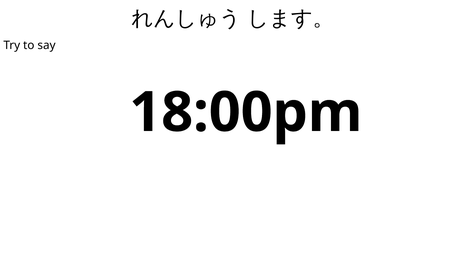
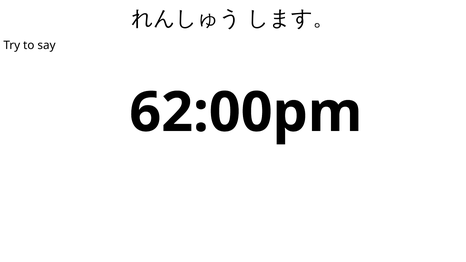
18:00pm: 18:00pm -> 62:00pm
